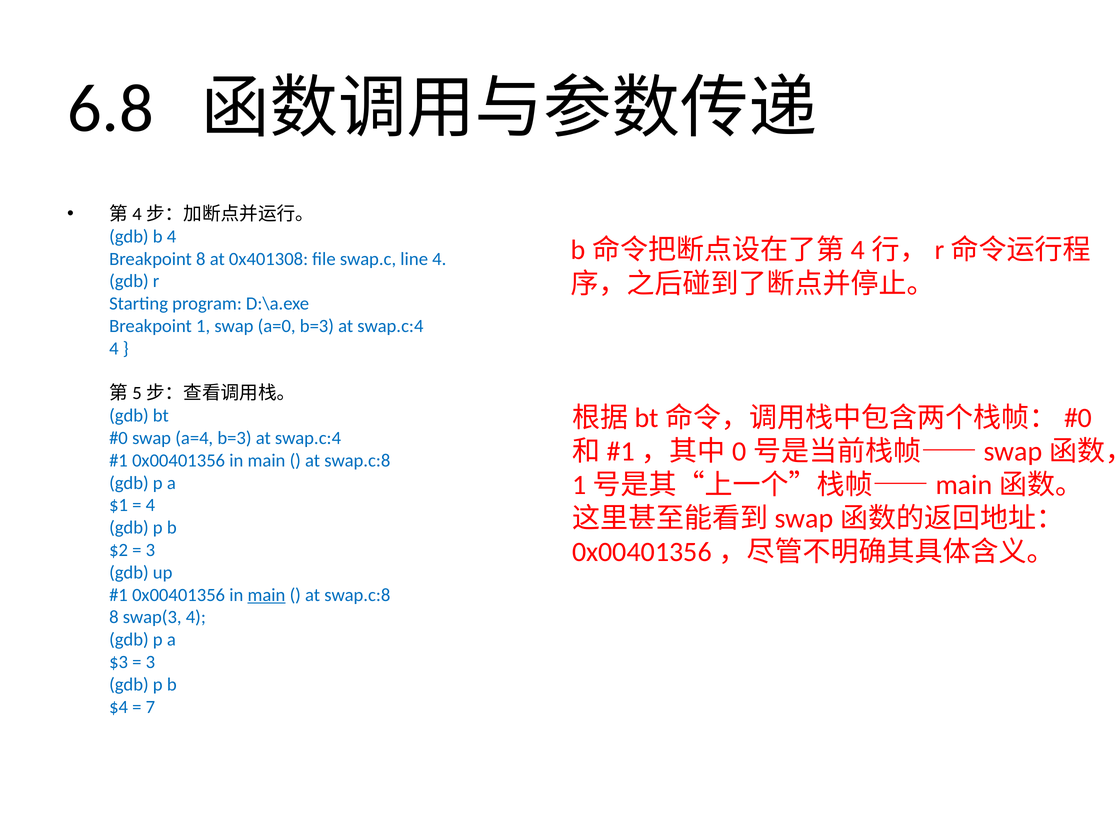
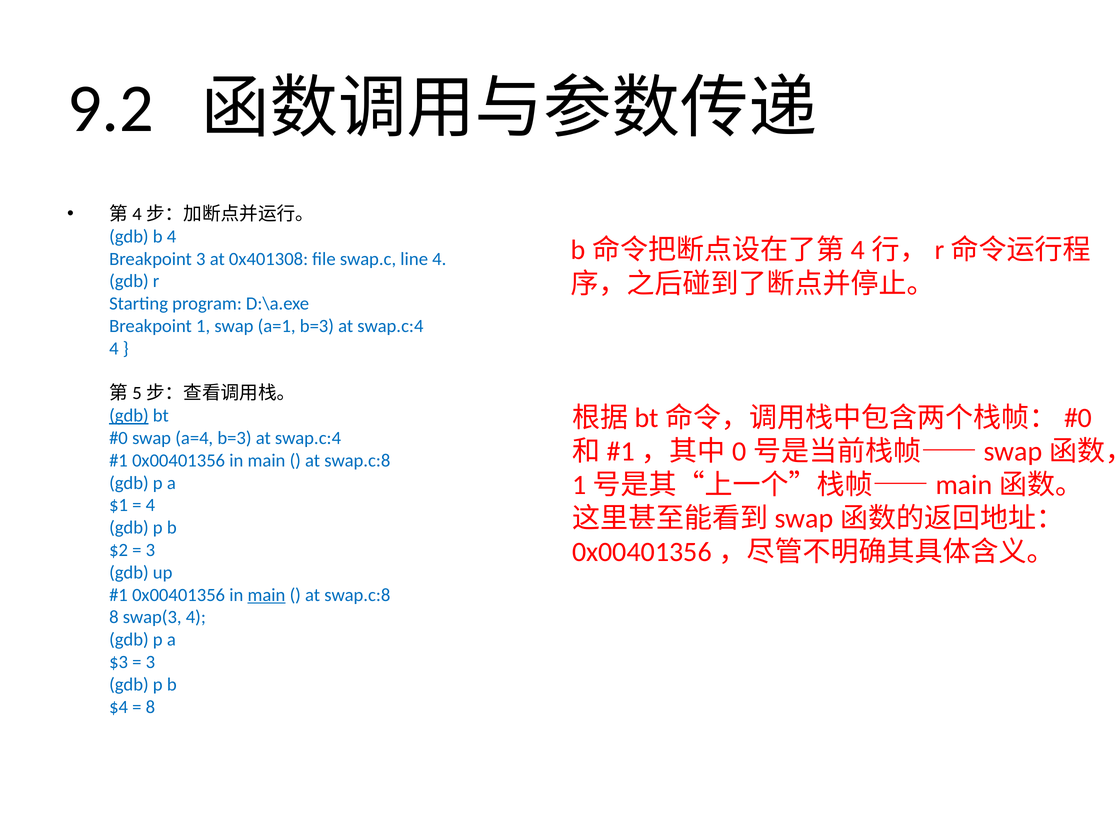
6.8: 6.8 -> 9.2
Breakpoint 8: 8 -> 3
a=0: a=0 -> a=1
gdb at (129, 416) underline: none -> present
7 at (150, 707): 7 -> 8
